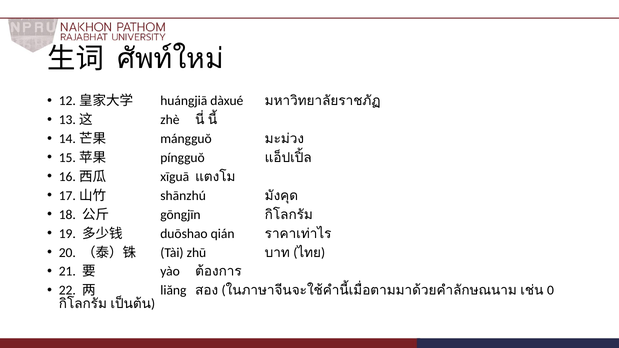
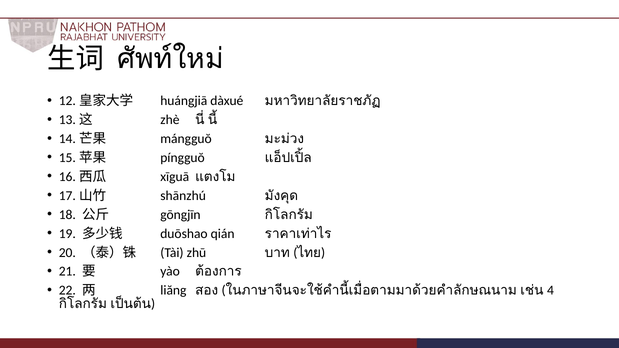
0: 0 -> 4
